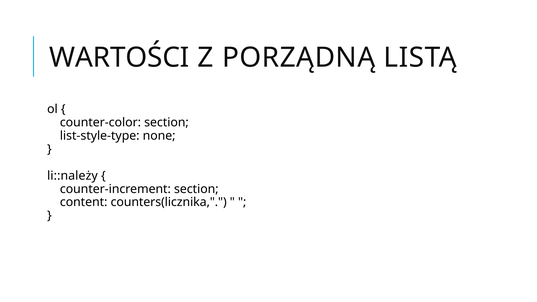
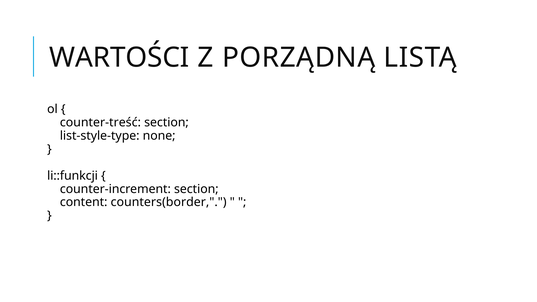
counter-color: counter-color -> counter-treść
li::należy: li::należy -> li::funkcji
counters(licznika: counters(licznika -> counters(border
